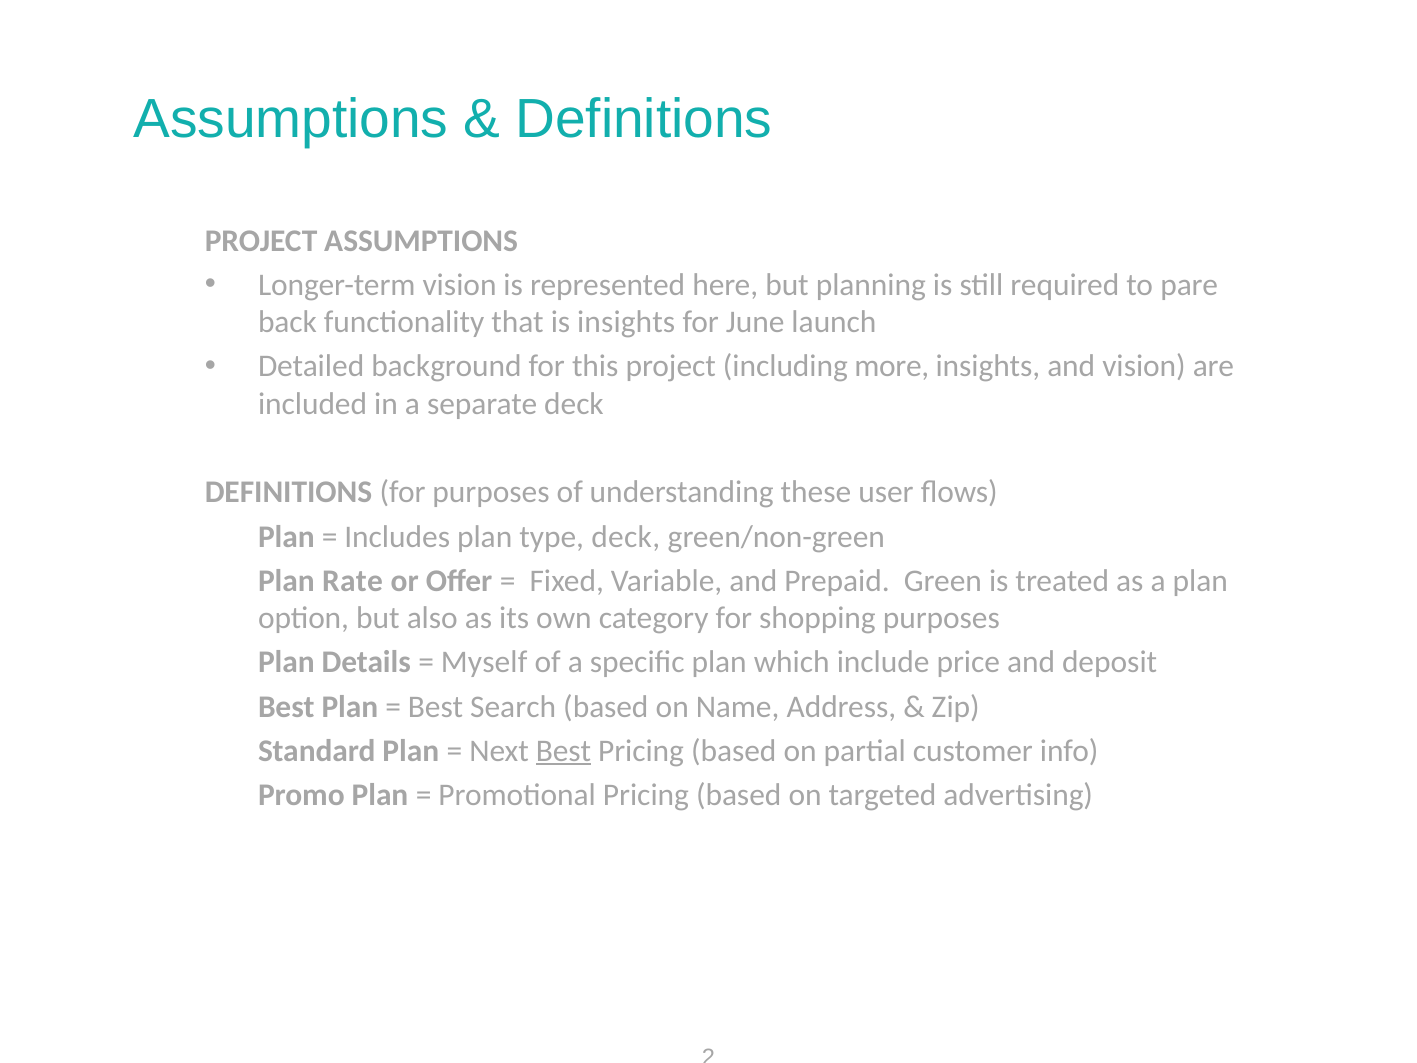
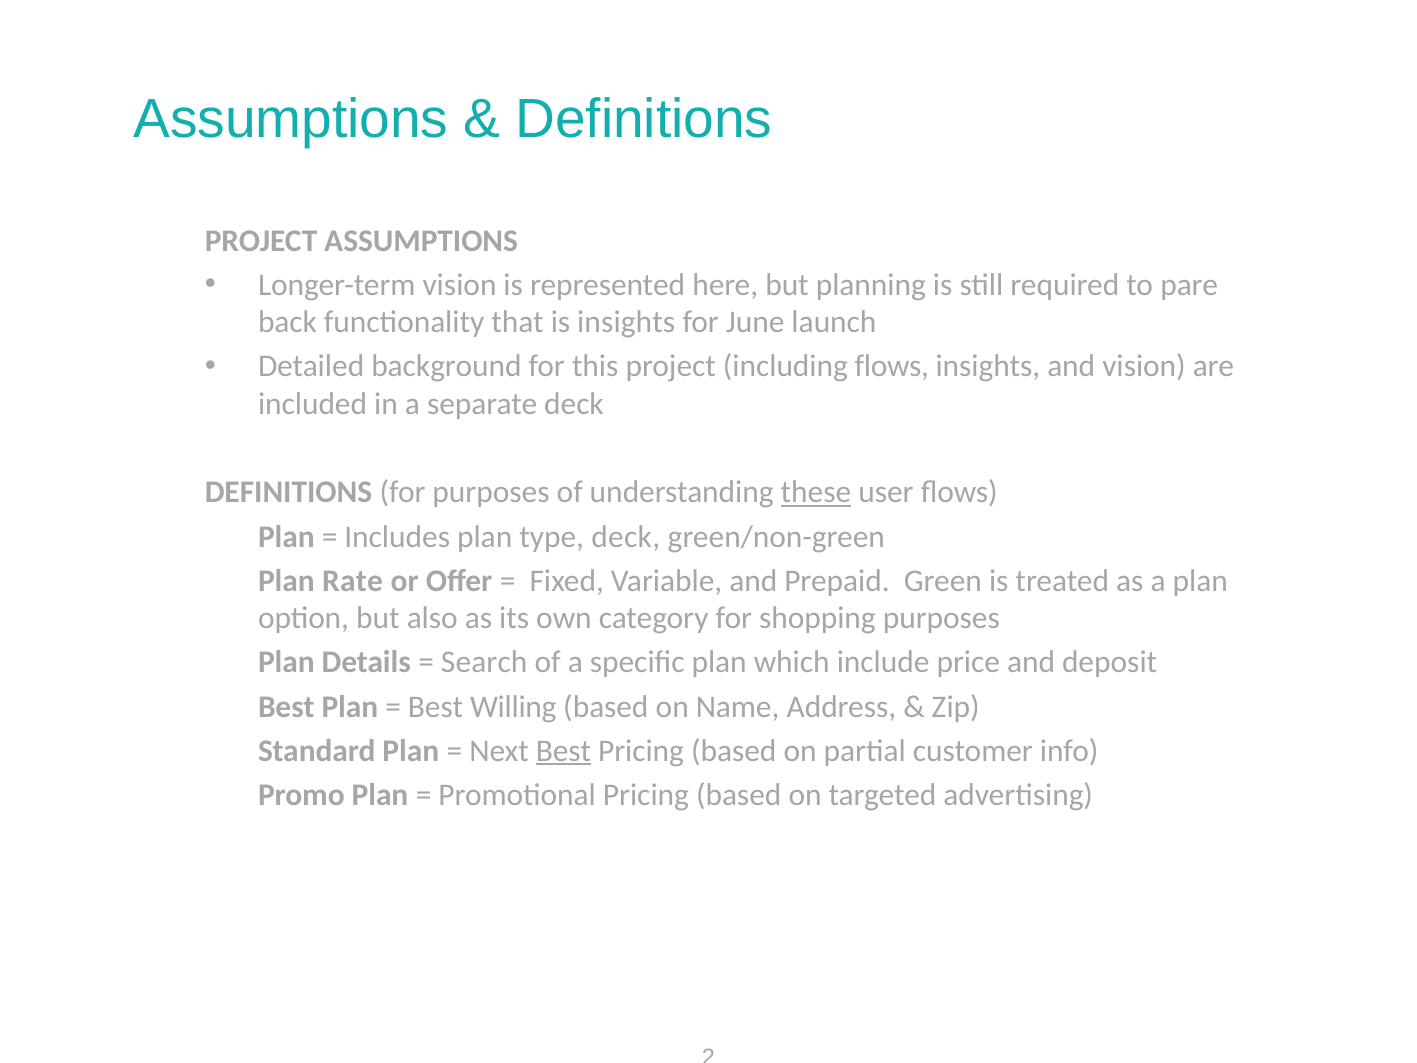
including more: more -> flows
these underline: none -> present
Myself: Myself -> Search
Search: Search -> Willing
